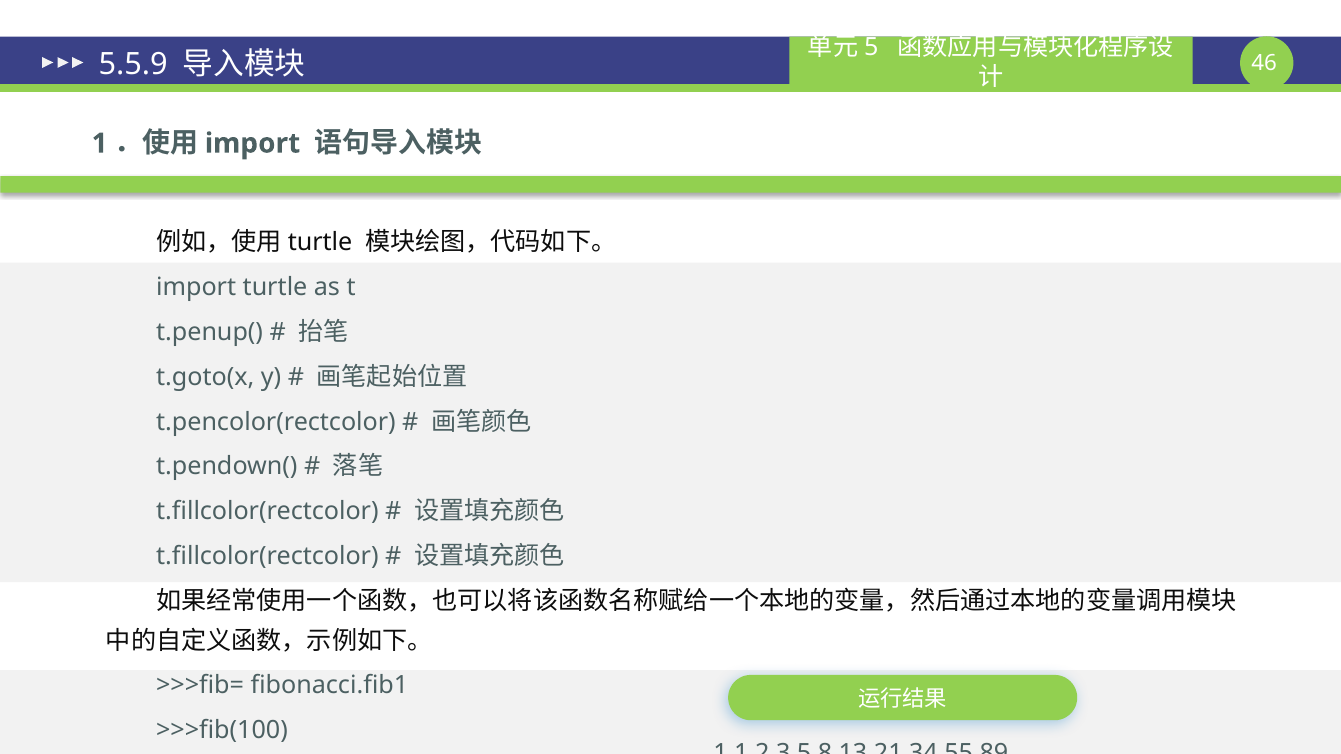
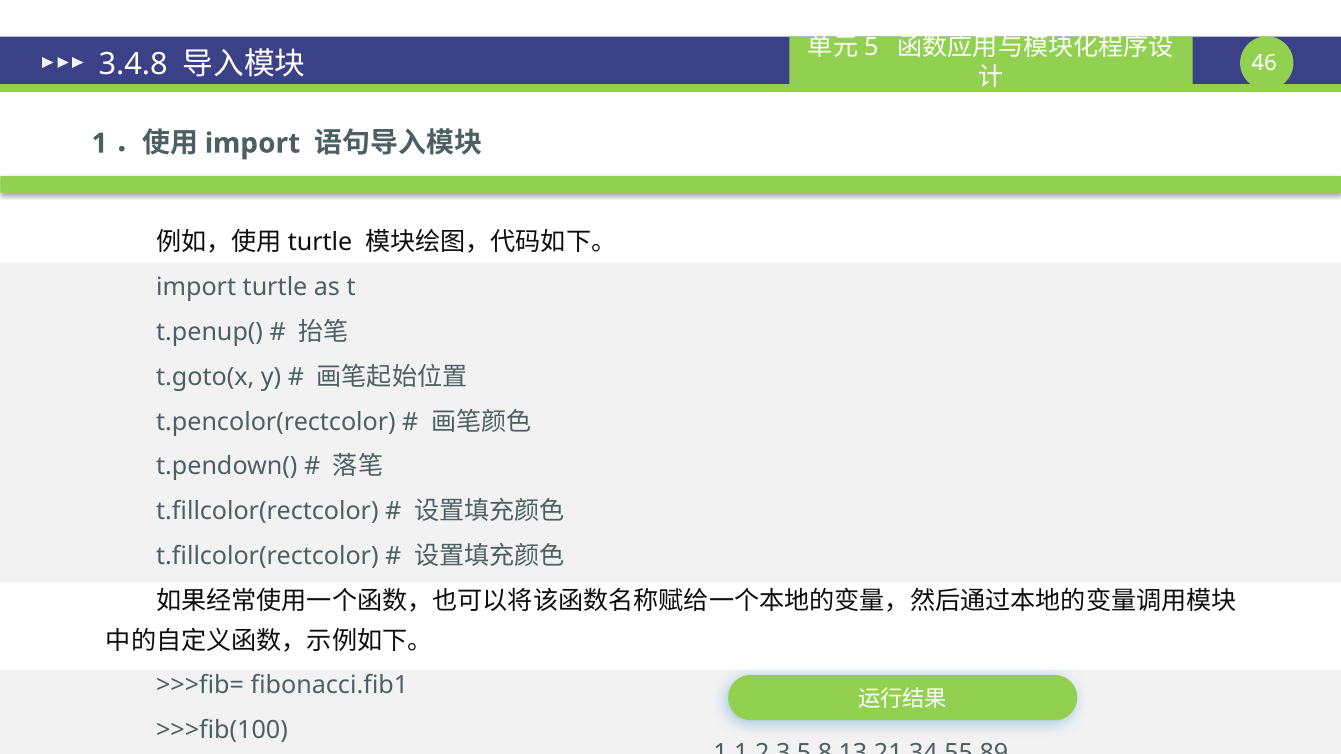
5.5.9: 5.5.9 -> 3.4.8
